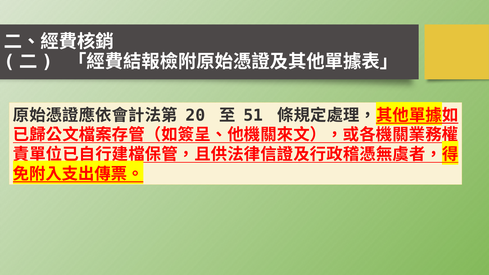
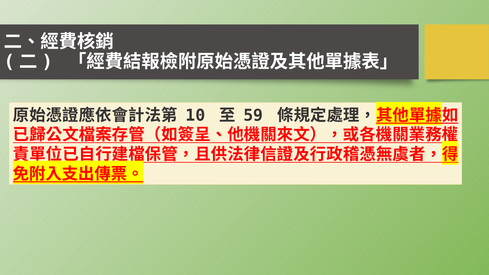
20: 20 -> 10
51: 51 -> 59
